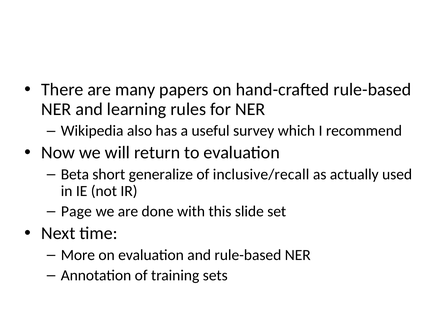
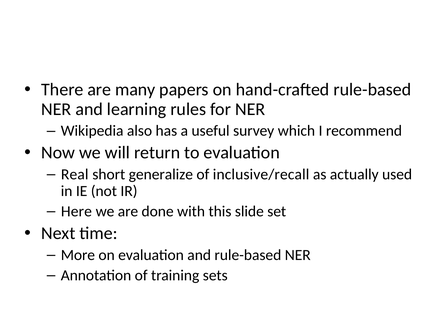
Beta: Beta -> Real
Page: Page -> Here
